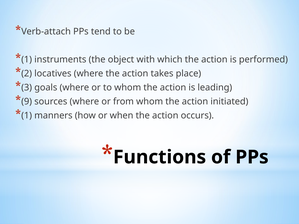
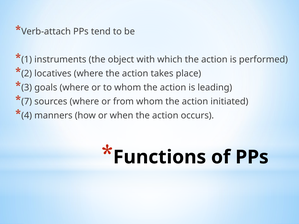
9: 9 -> 7
1 at (27, 116): 1 -> 4
